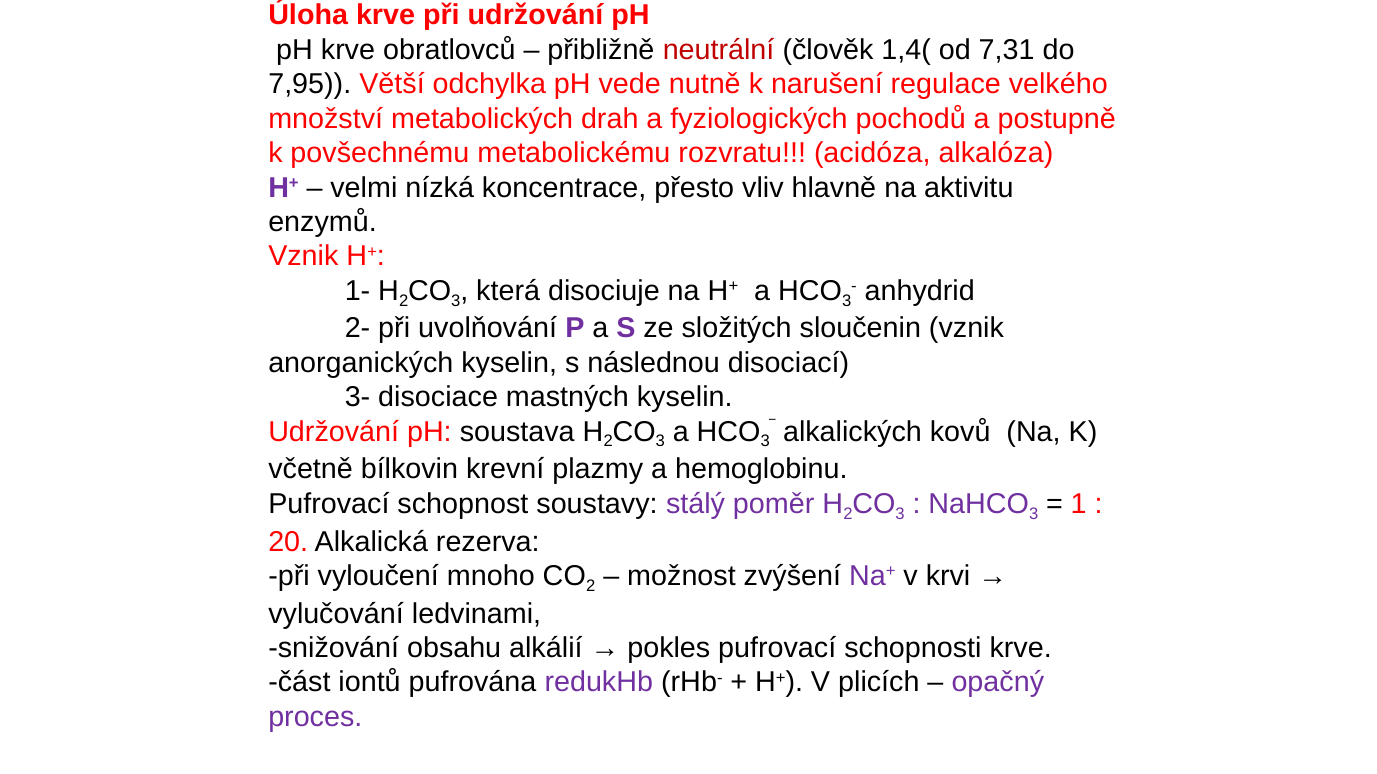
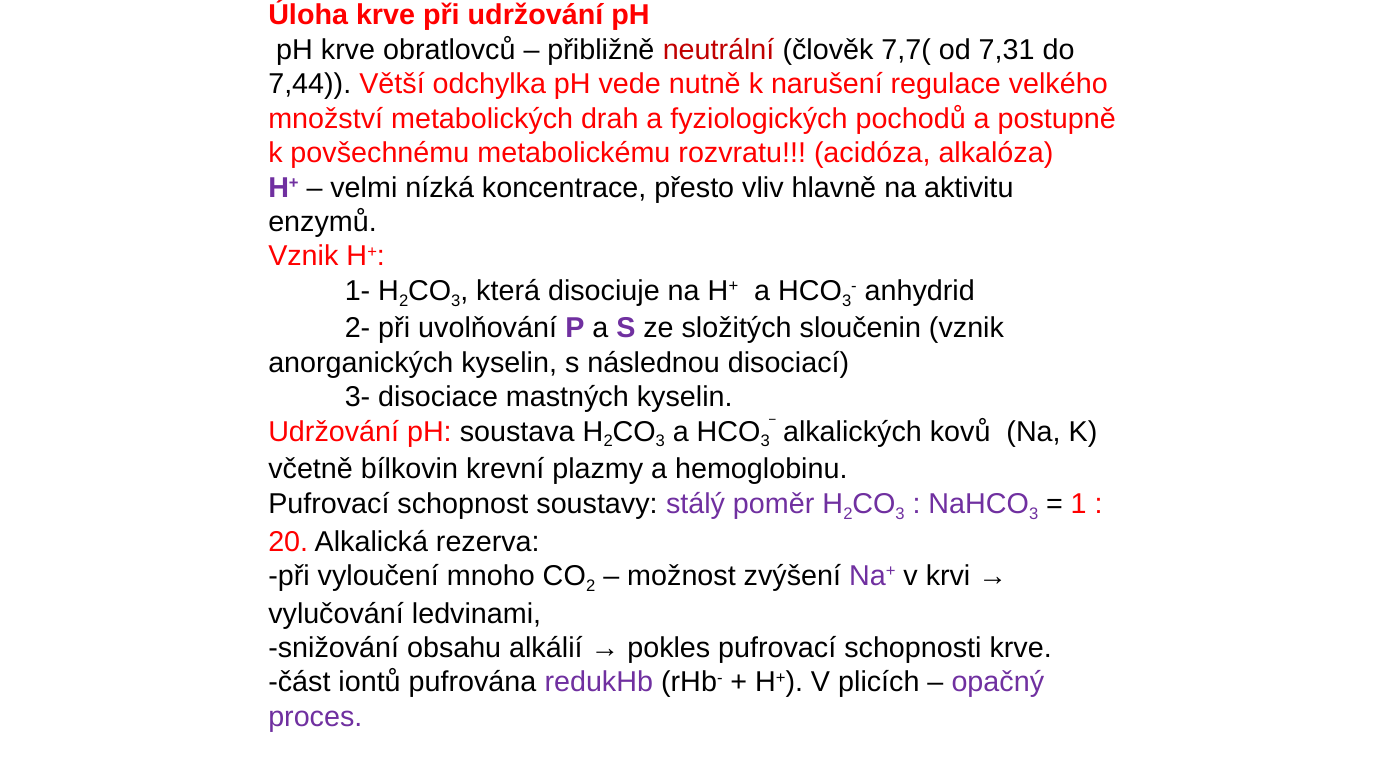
1,4(: 1,4( -> 7,7(
7,95: 7,95 -> 7,44
